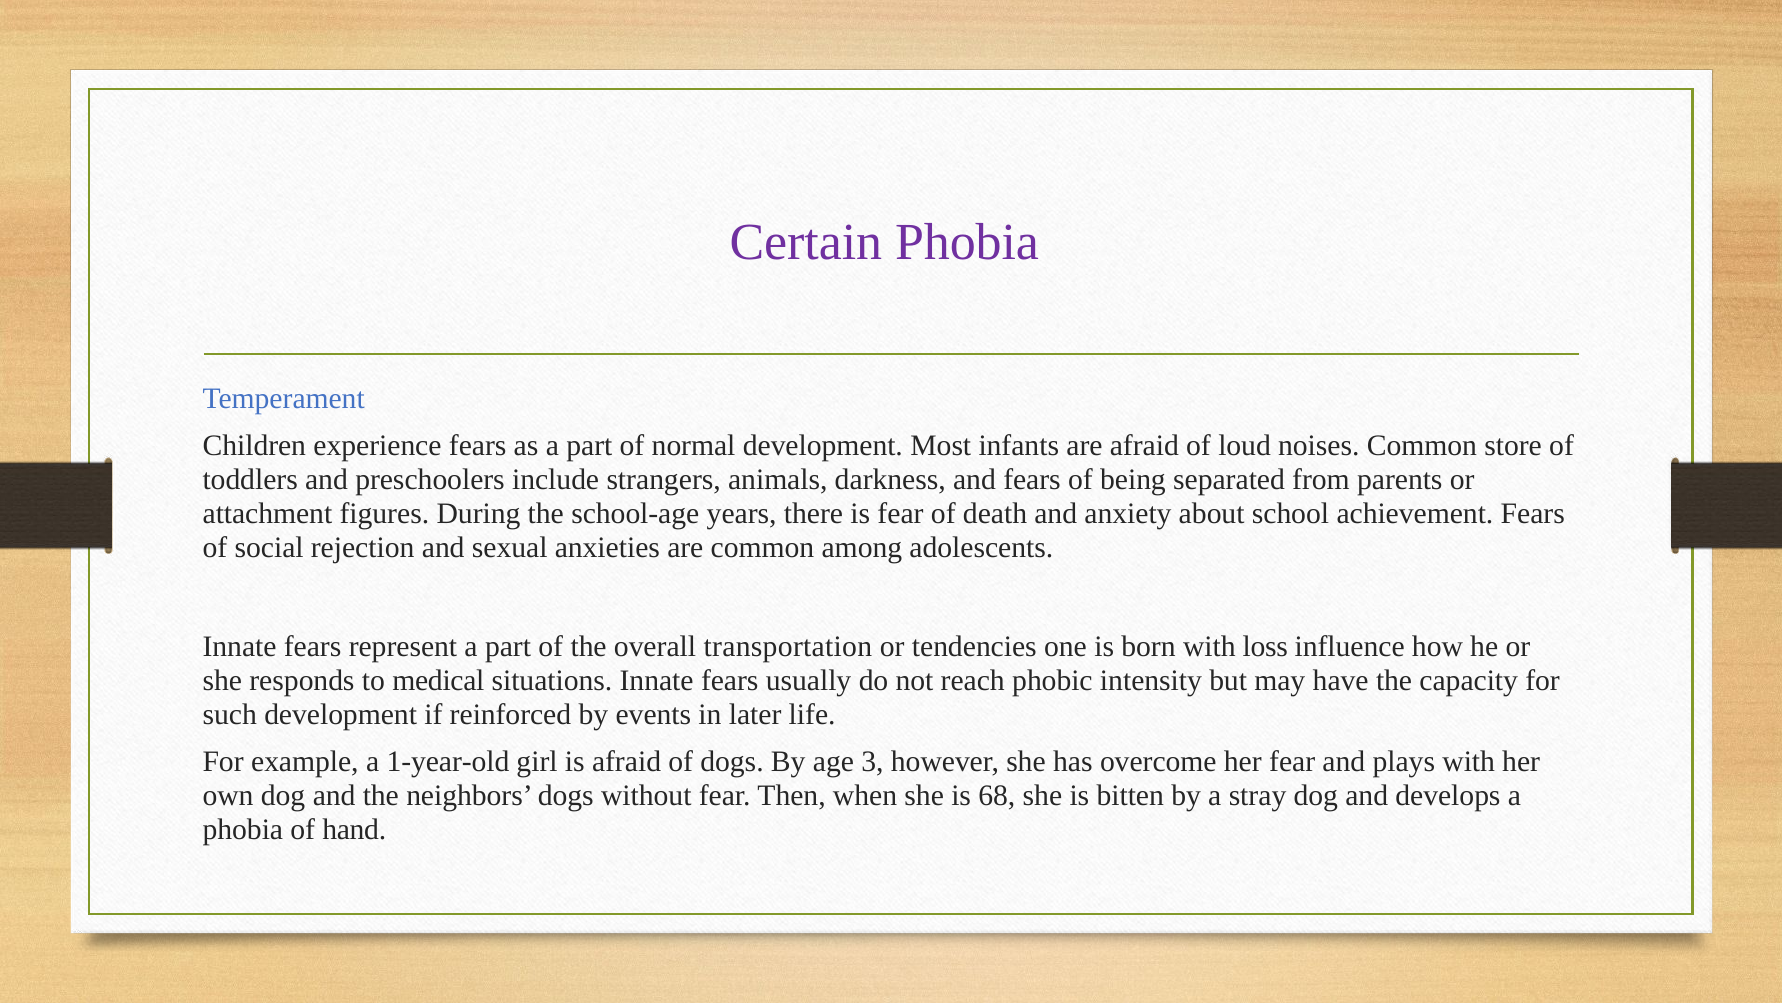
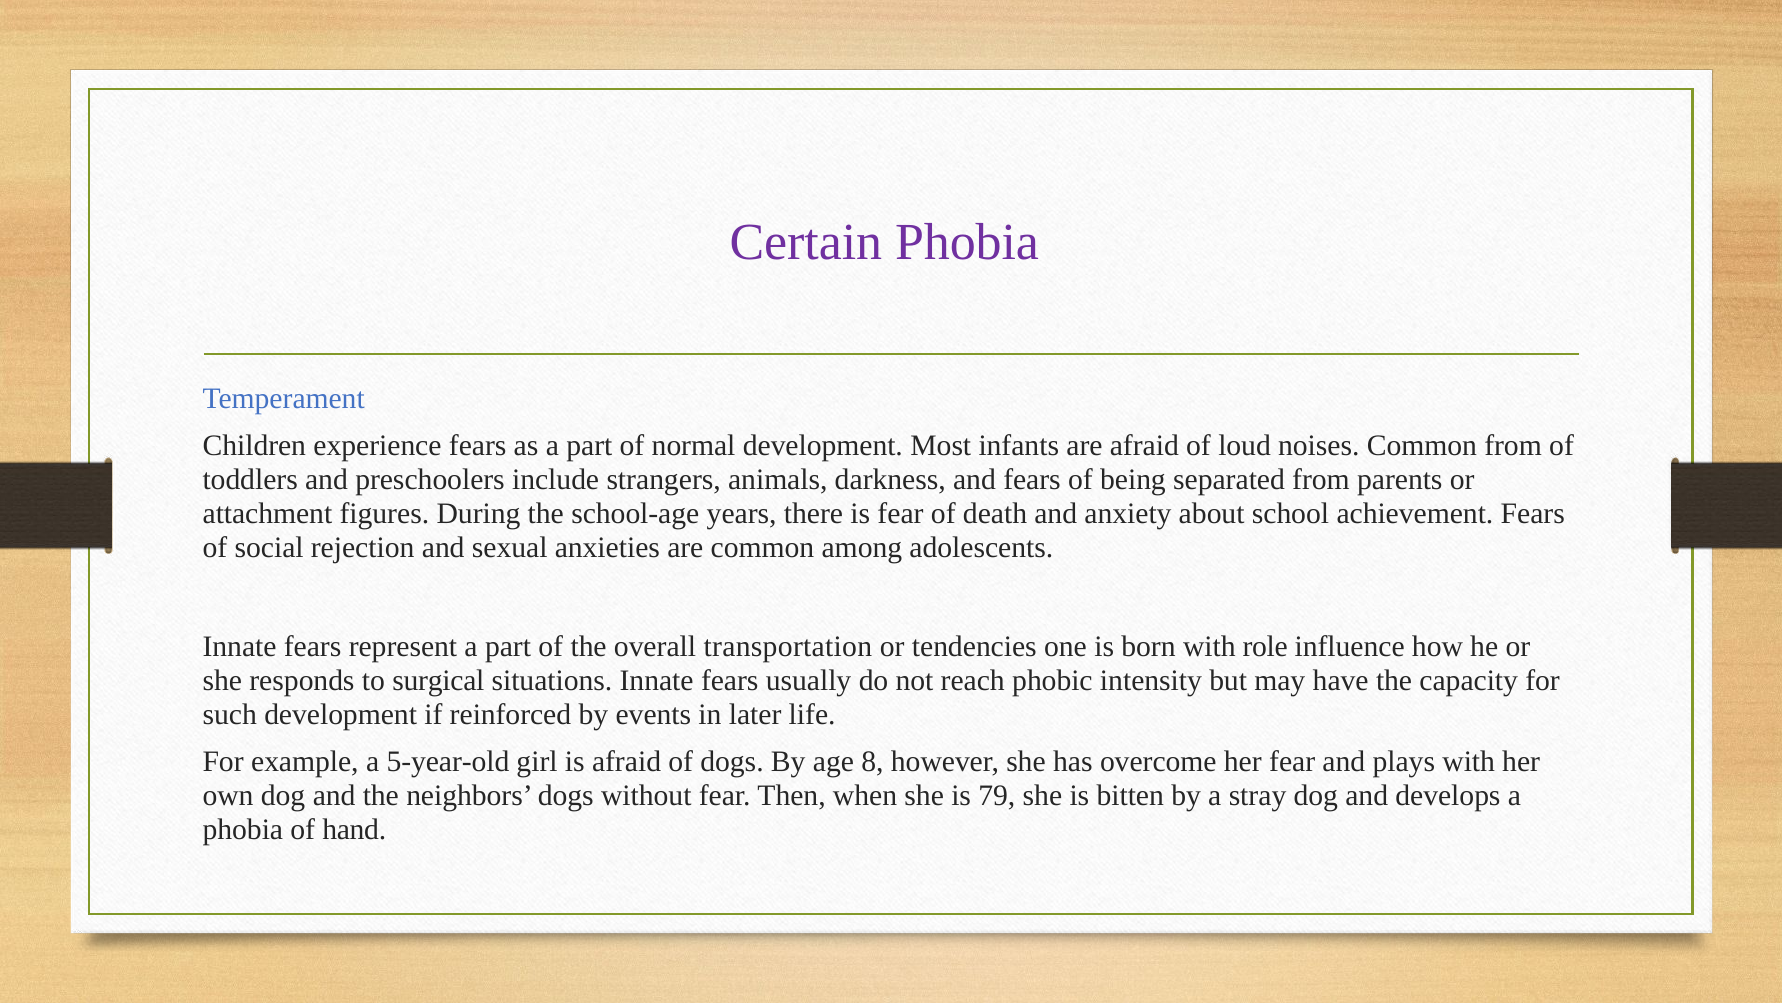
Common store: store -> from
loss: loss -> role
medical: medical -> surgical
1-year-old: 1-year-old -> 5-year-old
3: 3 -> 8
68: 68 -> 79
